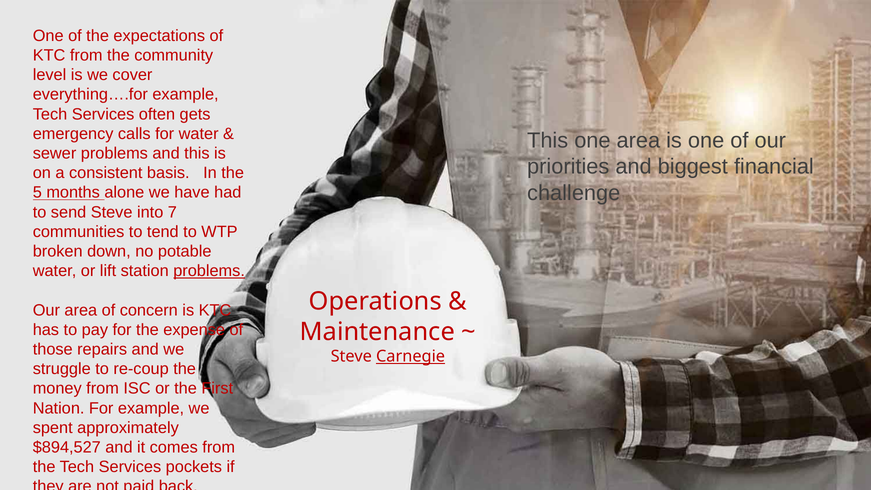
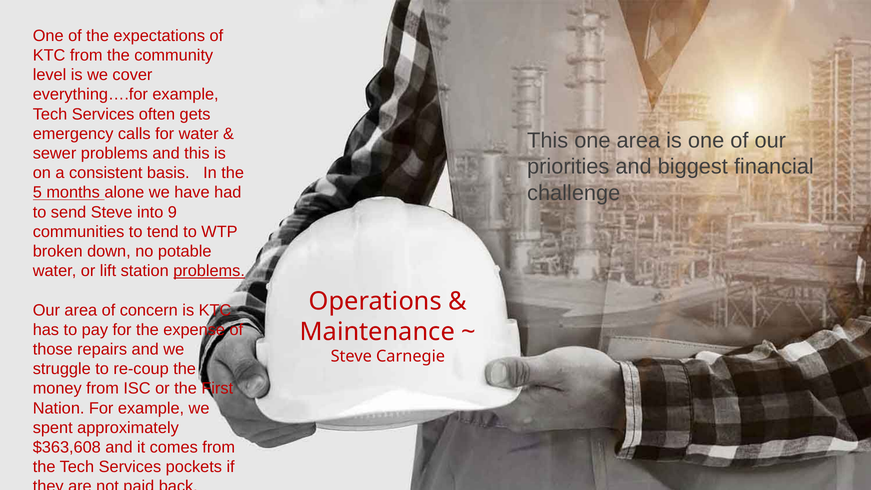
7: 7 -> 9
Carnegie underline: present -> none
$894,527: $894,527 -> $363,608
